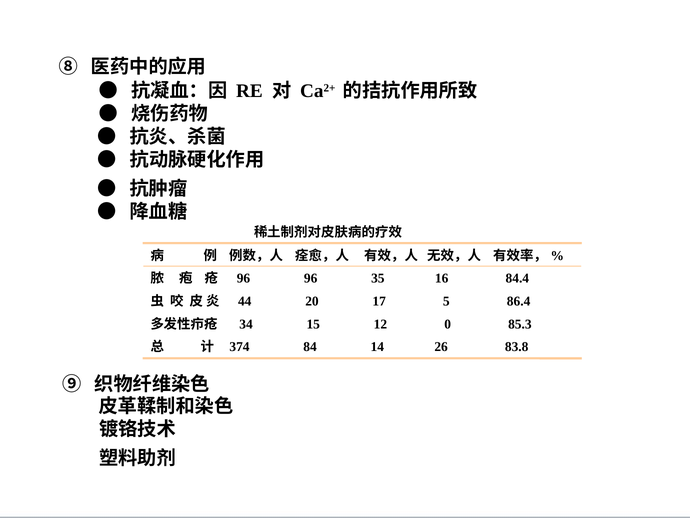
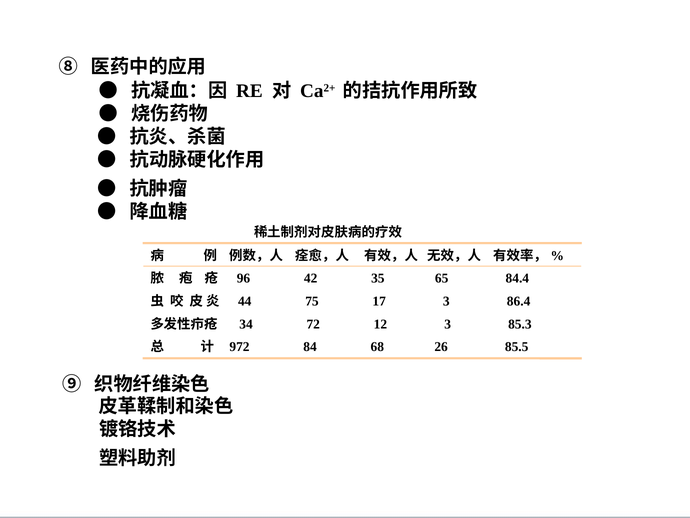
96 96: 96 -> 42
16: 16 -> 65
20: 20 -> 75
17 5: 5 -> 3
15: 15 -> 72
12 0: 0 -> 3
374: 374 -> 972
14: 14 -> 68
83.8: 83.8 -> 85.5
